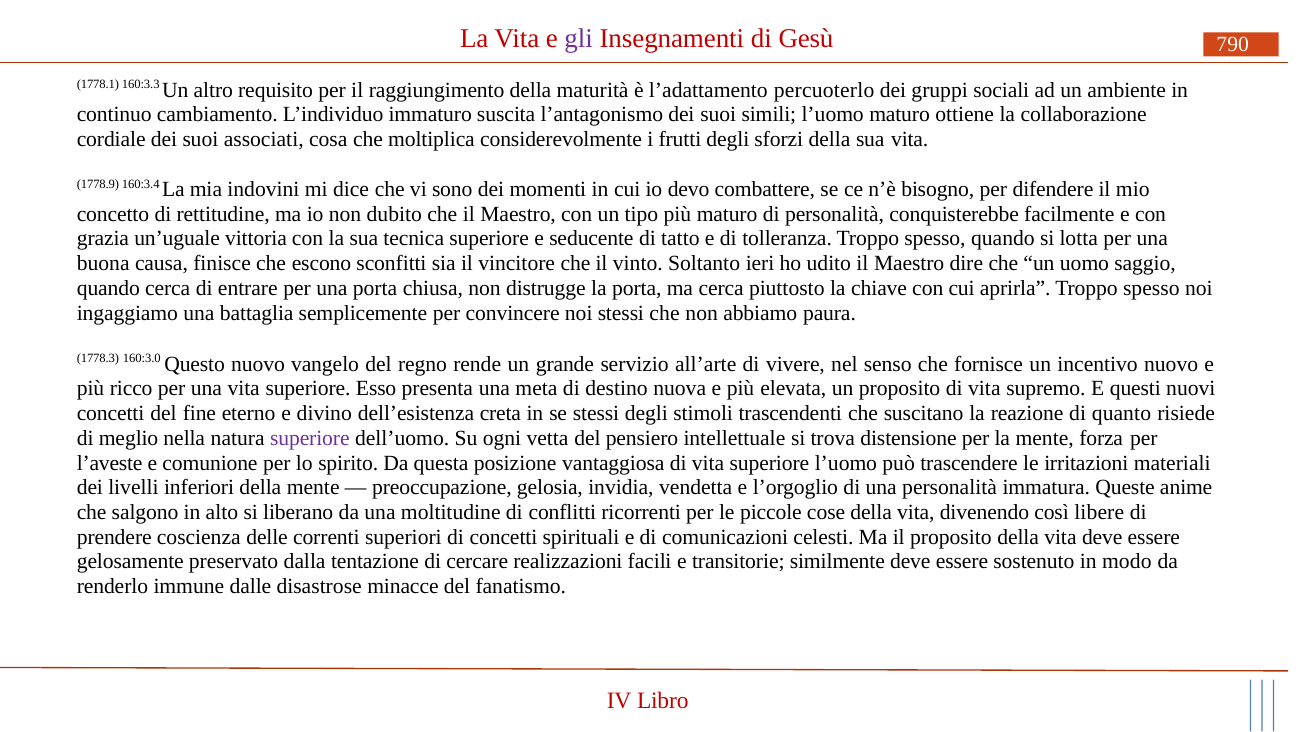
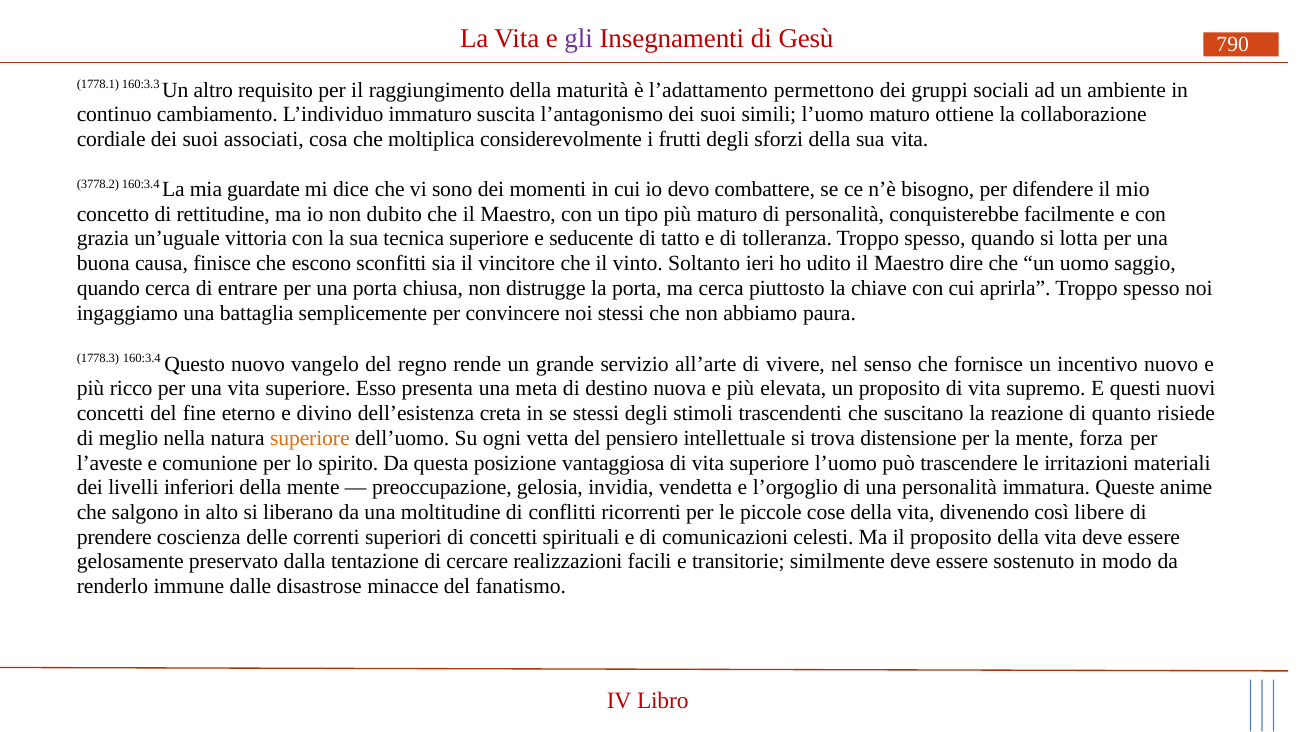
percuoterlo: percuoterlo -> permettono
1778.9: 1778.9 -> 3778.2
indovini: indovini -> guardate
1778.3 160:3.0: 160:3.0 -> 160:3.4
superiore at (310, 438) colour: purple -> orange
